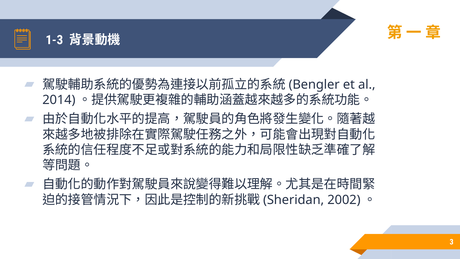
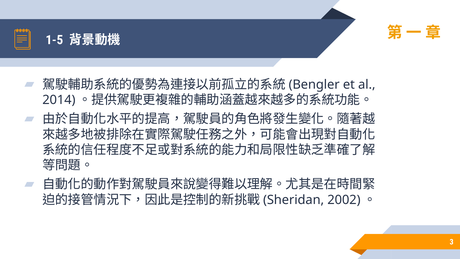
1-3: 1-3 -> 1-5
